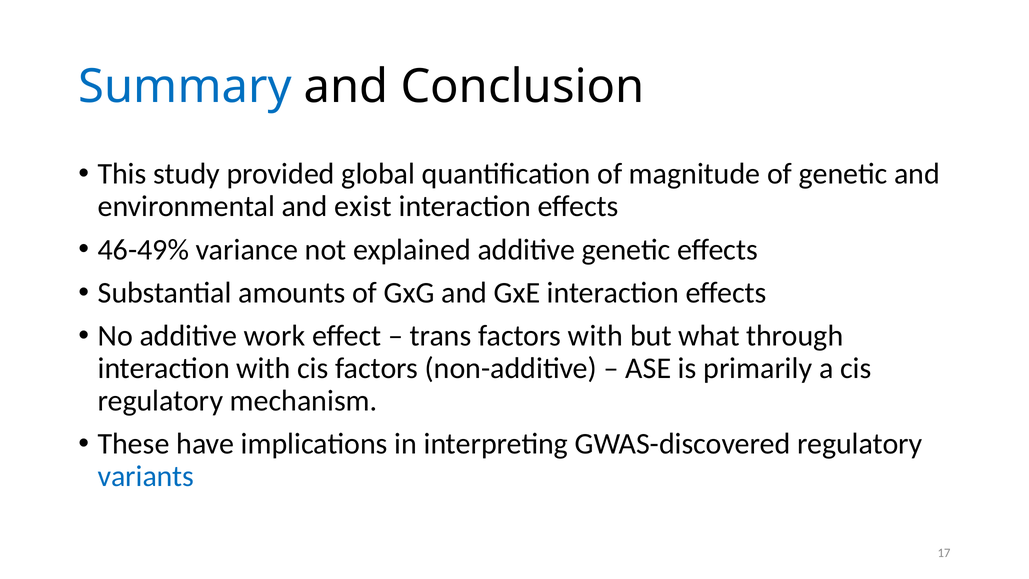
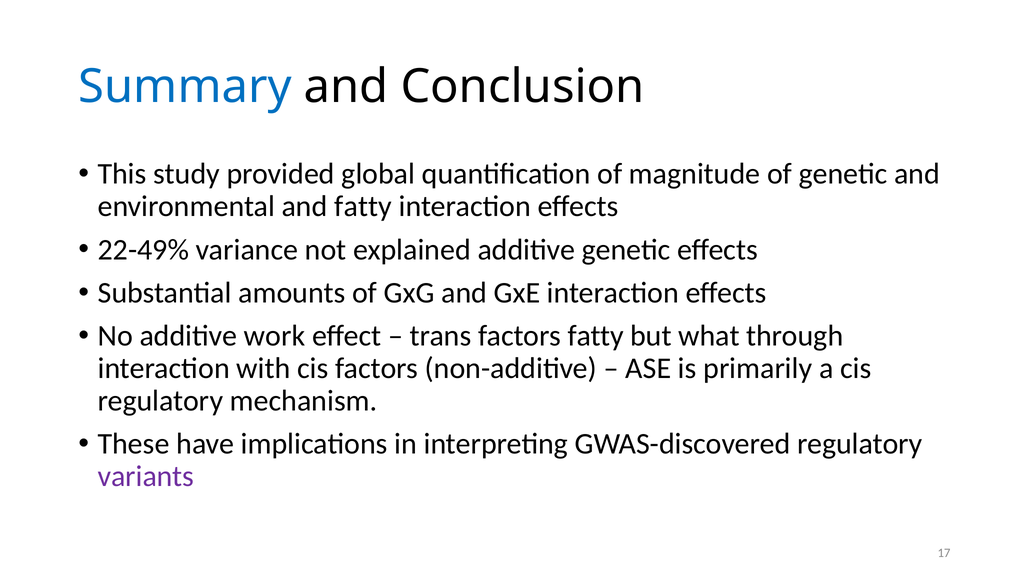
and exist: exist -> fatty
46-49%: 46-49% -> 22-49%
factors with: with -> fatty
variants colour: blue -> purple
